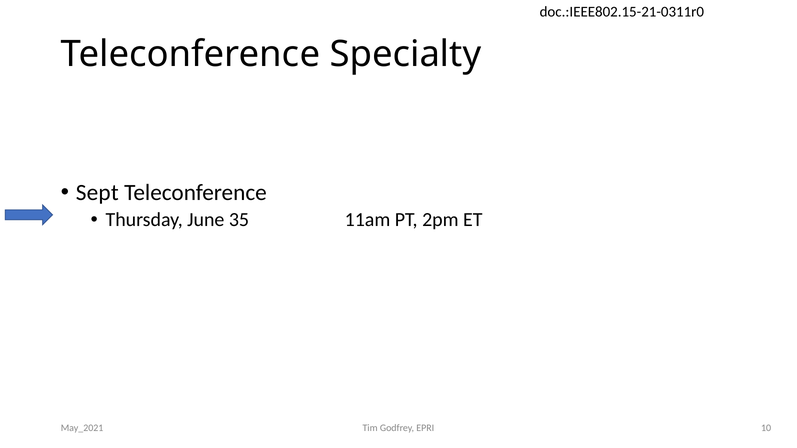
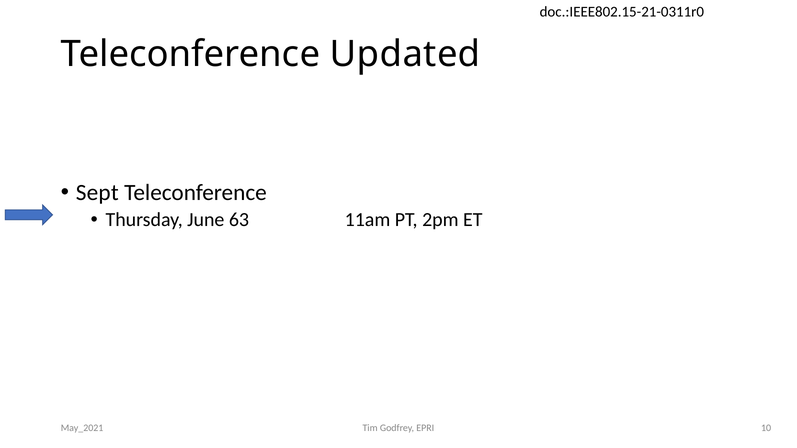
Specialty: Specialty -> Updated
35: 35 -> 63
